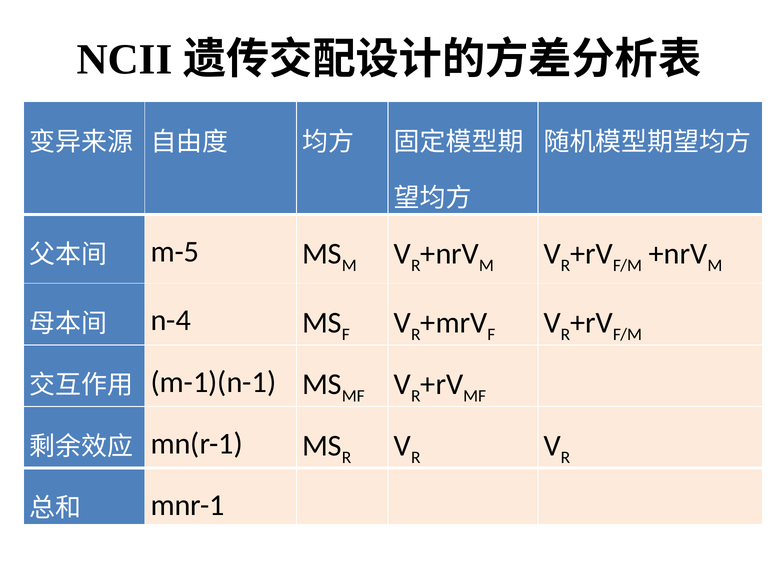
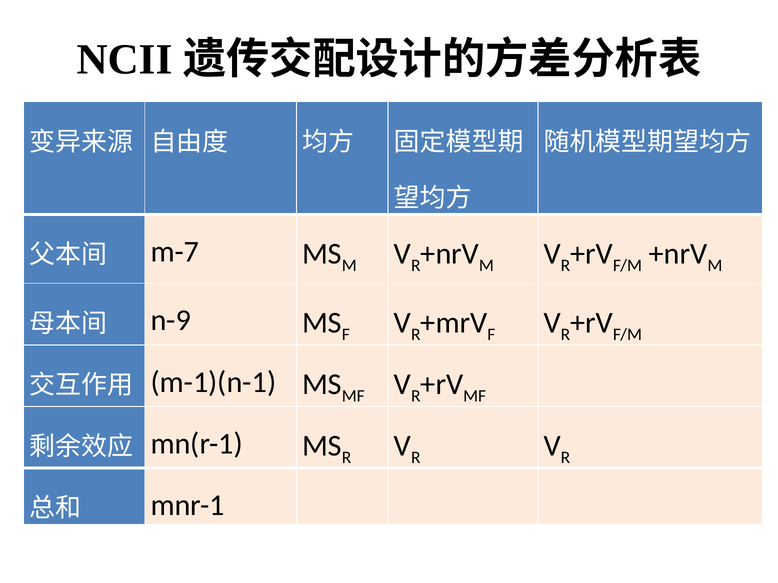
m-5: m-5 -> m-7
n-4: n-4 -> n-9
